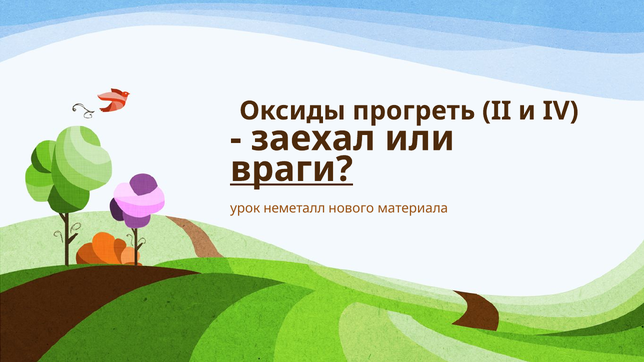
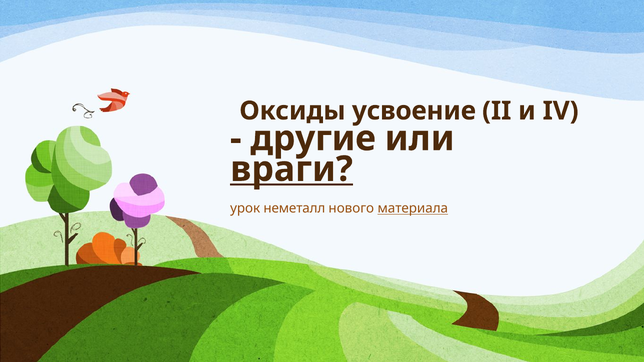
прогреть: прогреть -> усвоение
заехал: заехал -> другие
материала underline: none -> present
